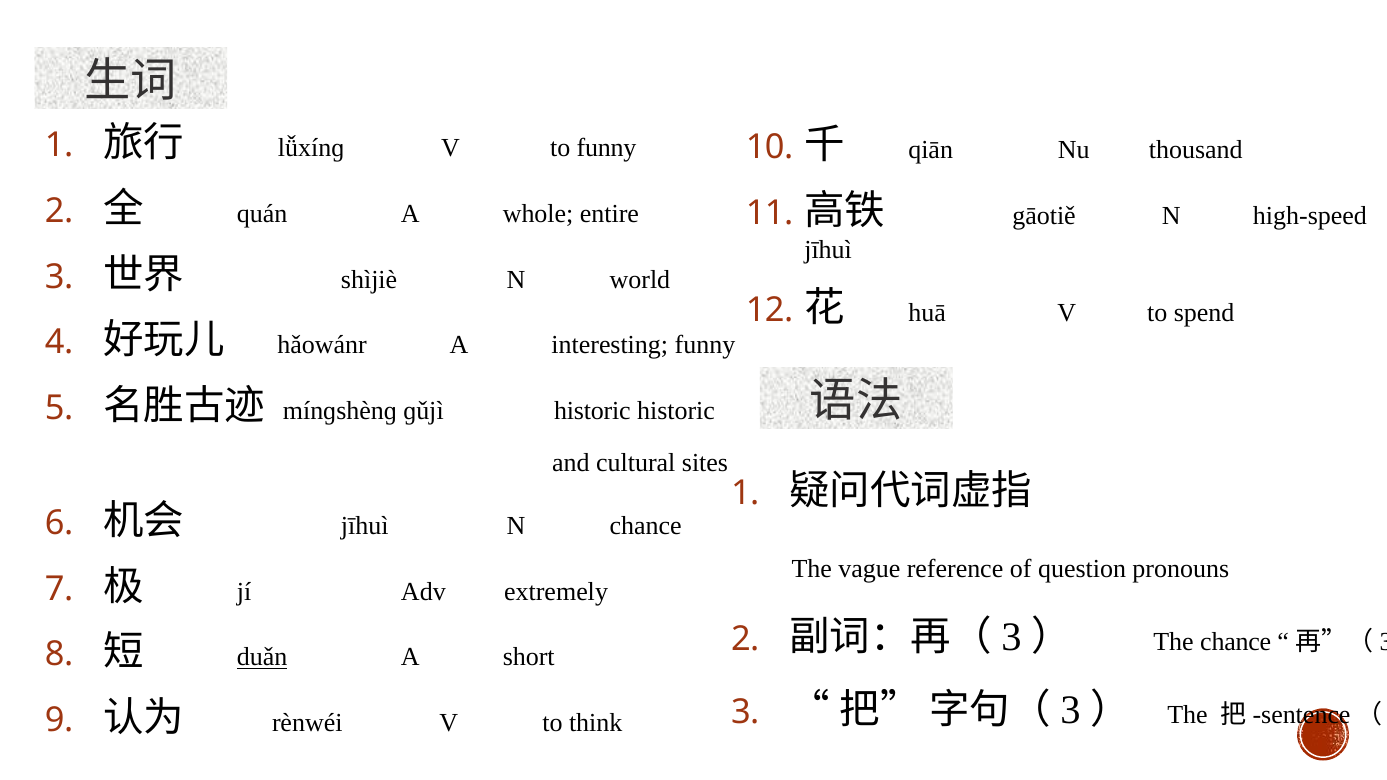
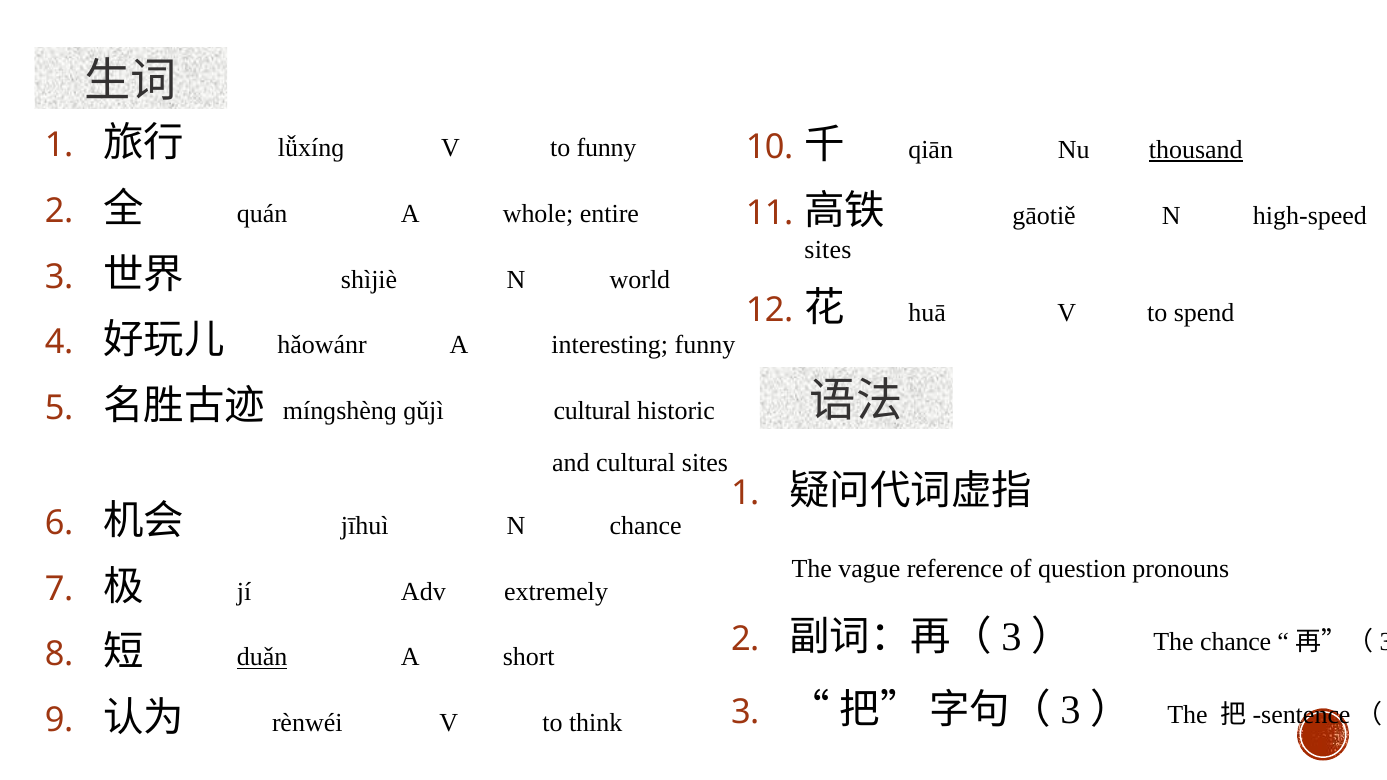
thousand underline: none -> present
jīhuì at (828, 250): jīhuì -> sites
ɡǔjì historic: historic -> cultural
